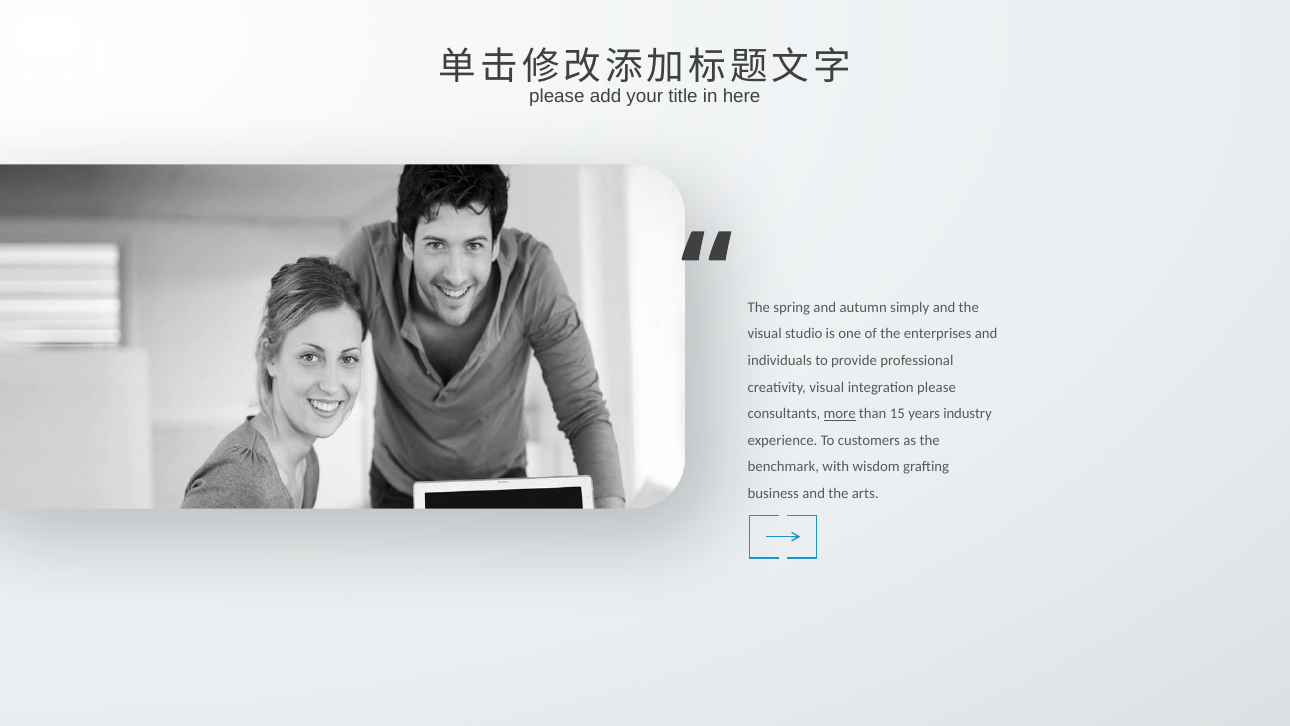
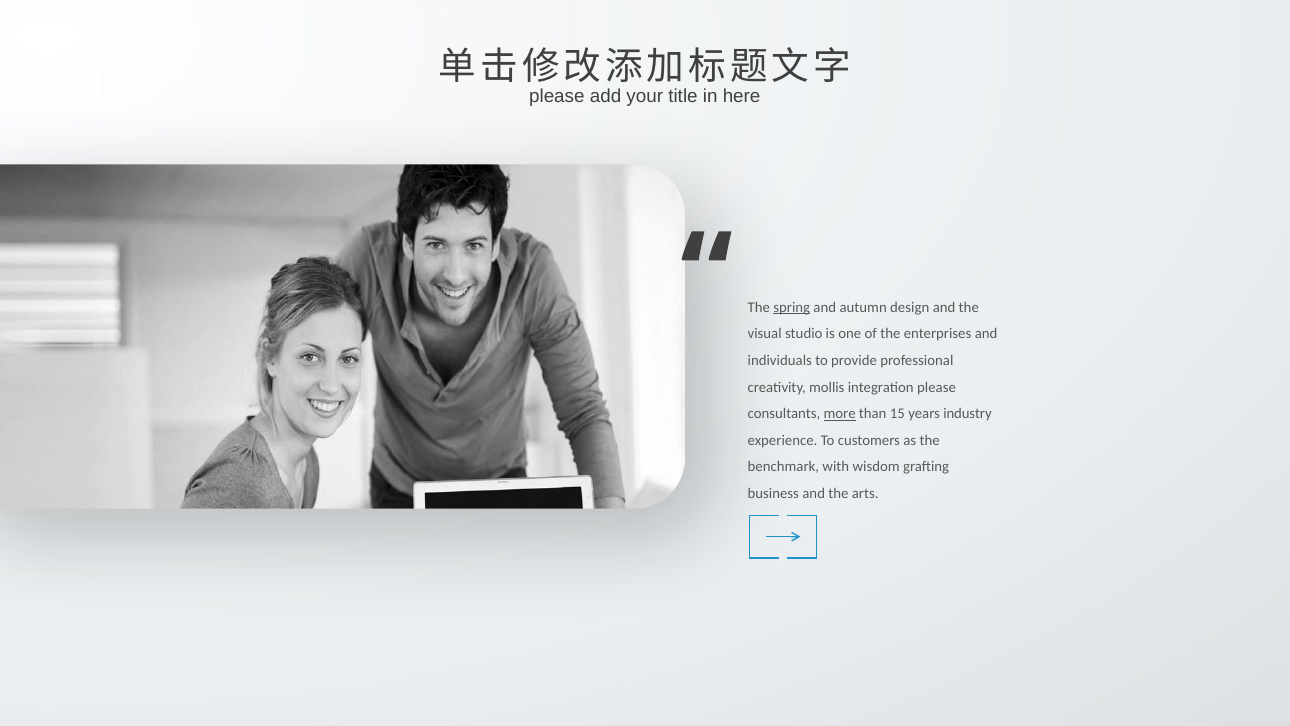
spring underline: none -> present
simply: simply -> design
creativity visual: visual -> mollis
